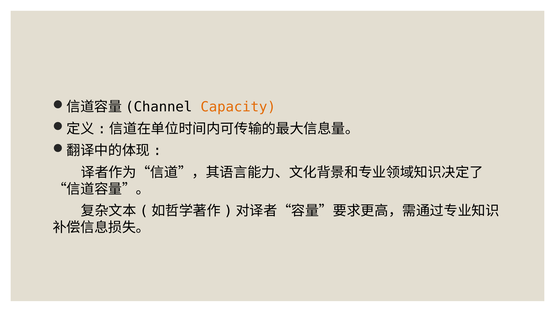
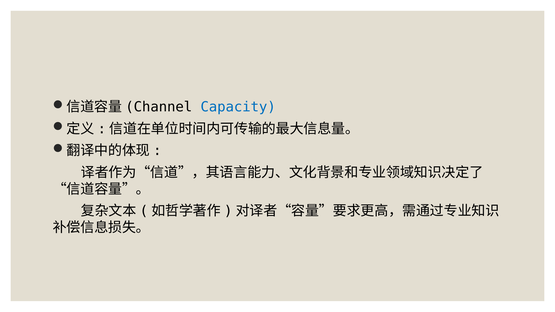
Capacity colour: orange -> blue
